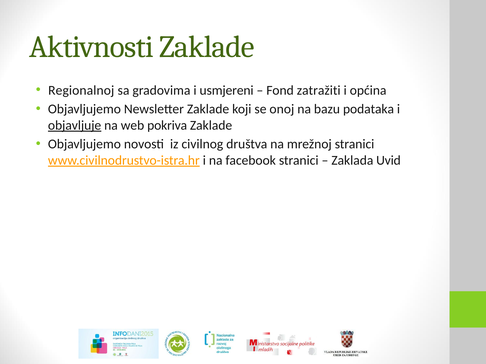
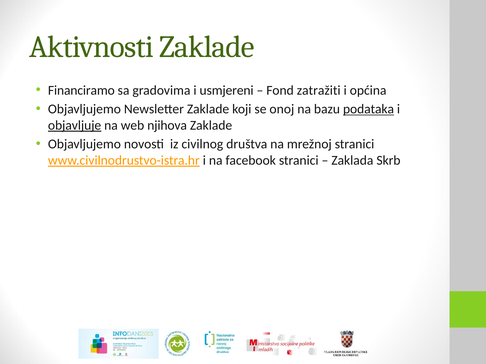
Regionalnoj: Regionalnoj -> Financiramo
podataka underline: none -> present
pokriva: pokriva -> njihova
Uvid: Uvid -> Skrb
